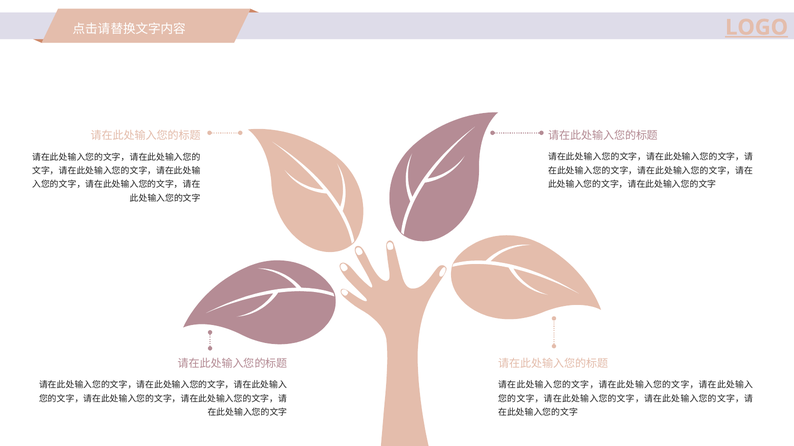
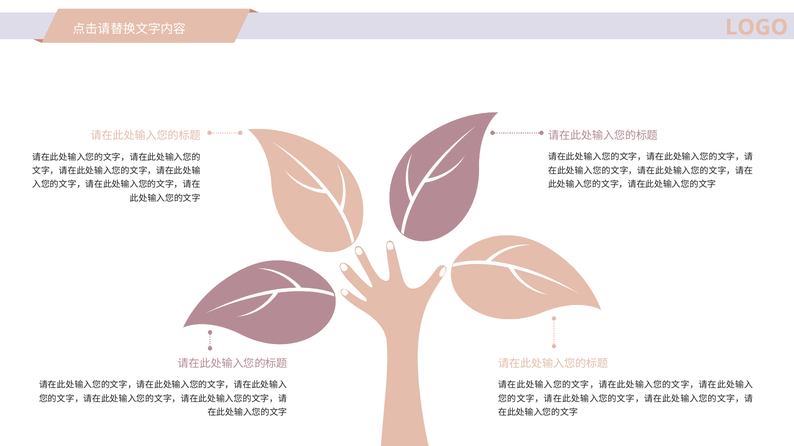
LOGO underline: present -> none
